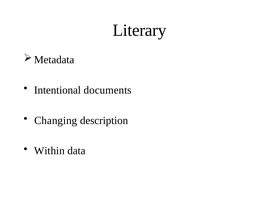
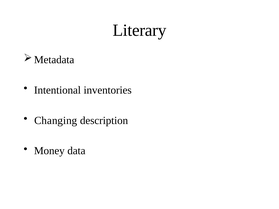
documents: documents -> inventories
Within: Within -> Money
